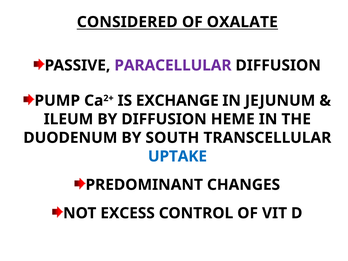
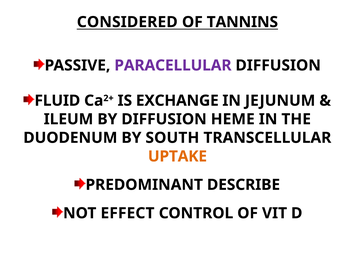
OXALATE: OXALATE -> TANNINS
PUMP: PUMP -> FLUID
UPTAKE colour: blue -> orange
CHANGES: CHANGES -> DESCRIBE
EXCESS: EXCESS -> EFFECT
